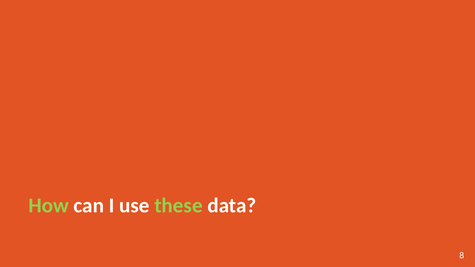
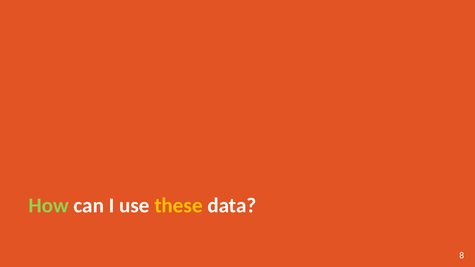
these colour: light green -> yellow
